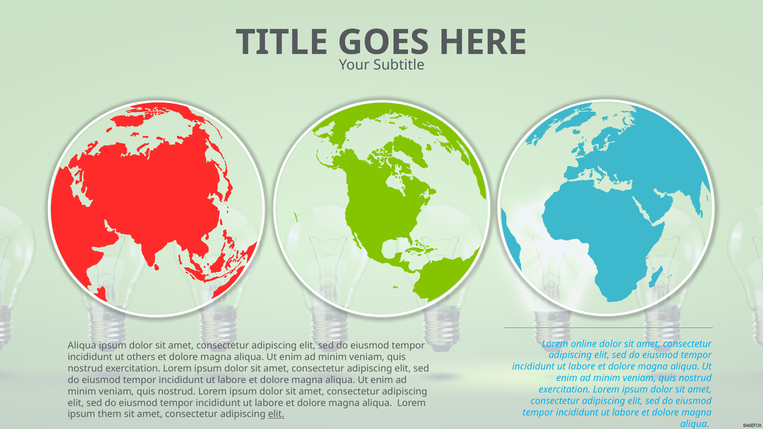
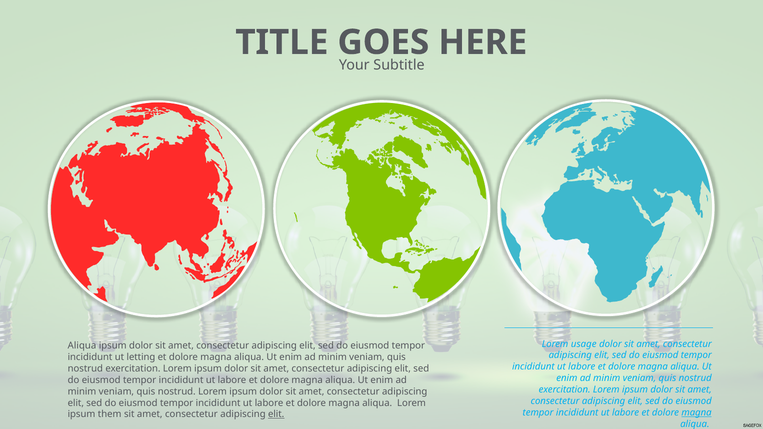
online: online -> usage
others: others -> letting
magna at (697, 413) underline: none -> present
